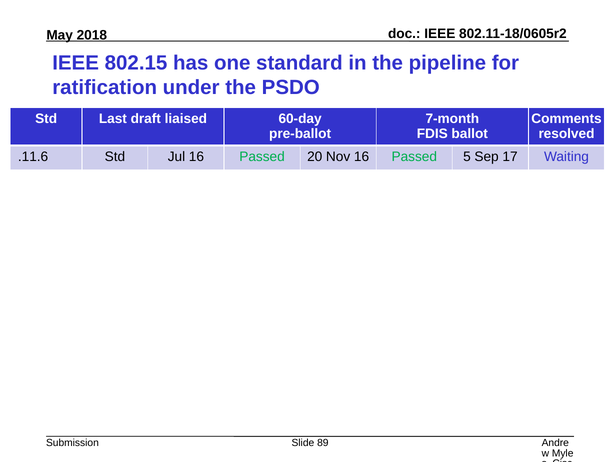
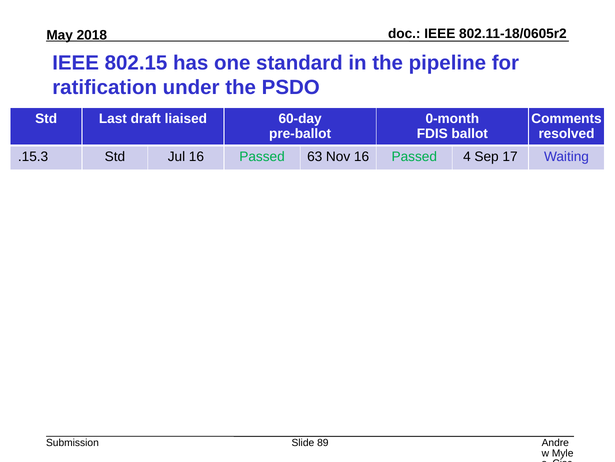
7-month: 7-month -> 0-month
.11.6: .11.6 -> .15.3
20: 20 -> 63
5: 5 -> 4
